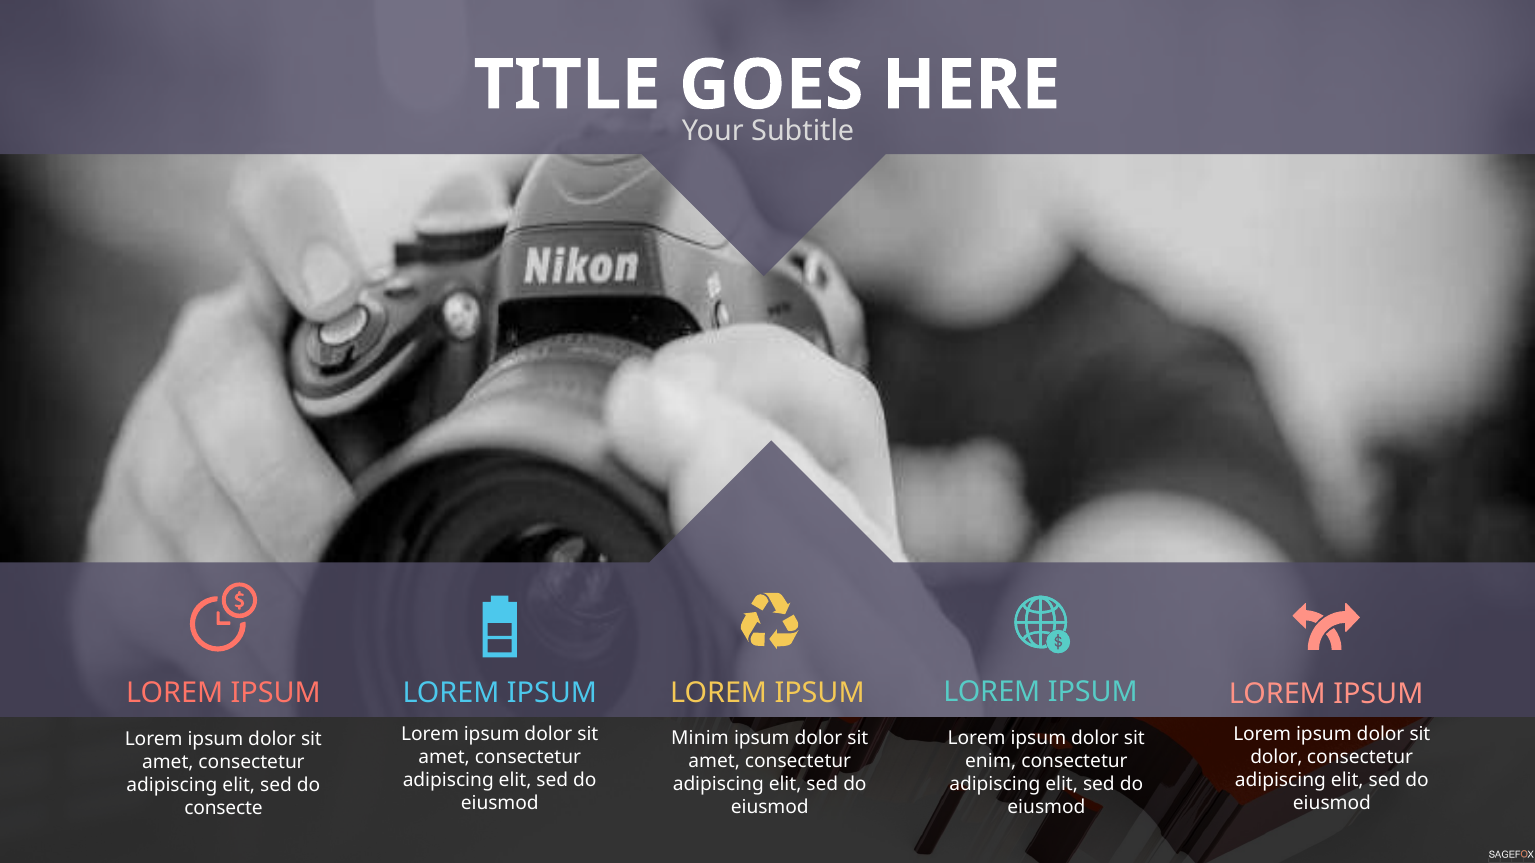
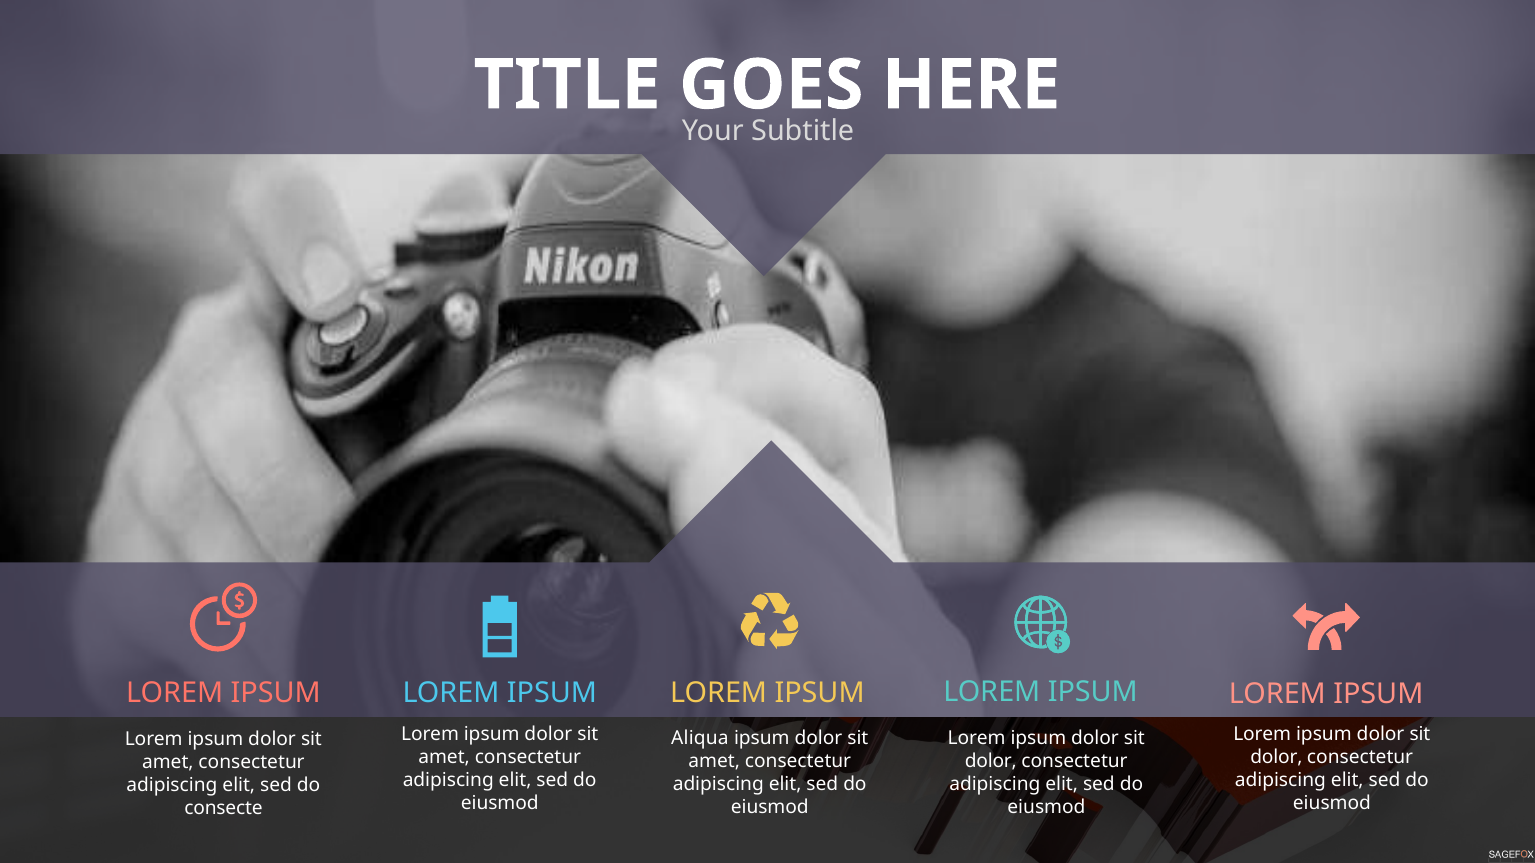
Minim: Minim -> Aliqua
enim at (991, 762): enim -> dolor
